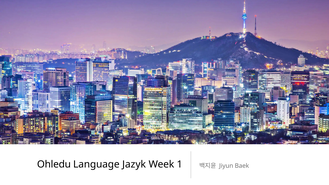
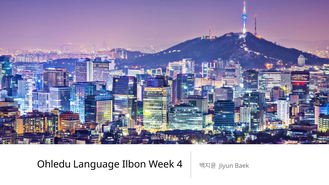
Jazyk: Jazyk -> Ilbon
1: 1 -> 4
